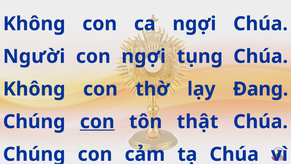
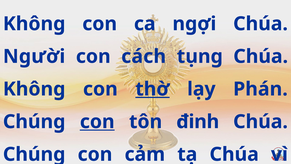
con ngợi: ngợi -> cách
thờ underline: none -> present
Đang: Đang -> Phán
thật: thật -> đinh
